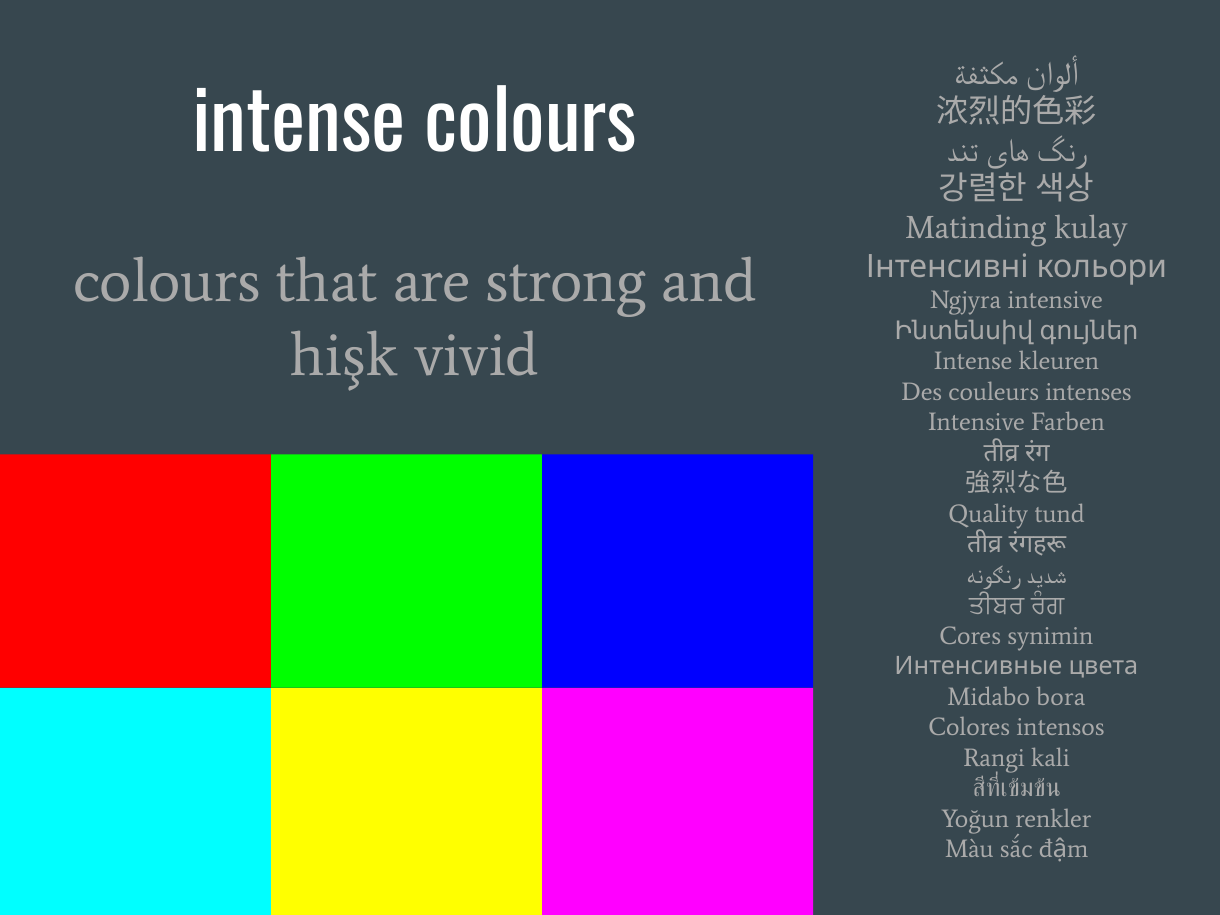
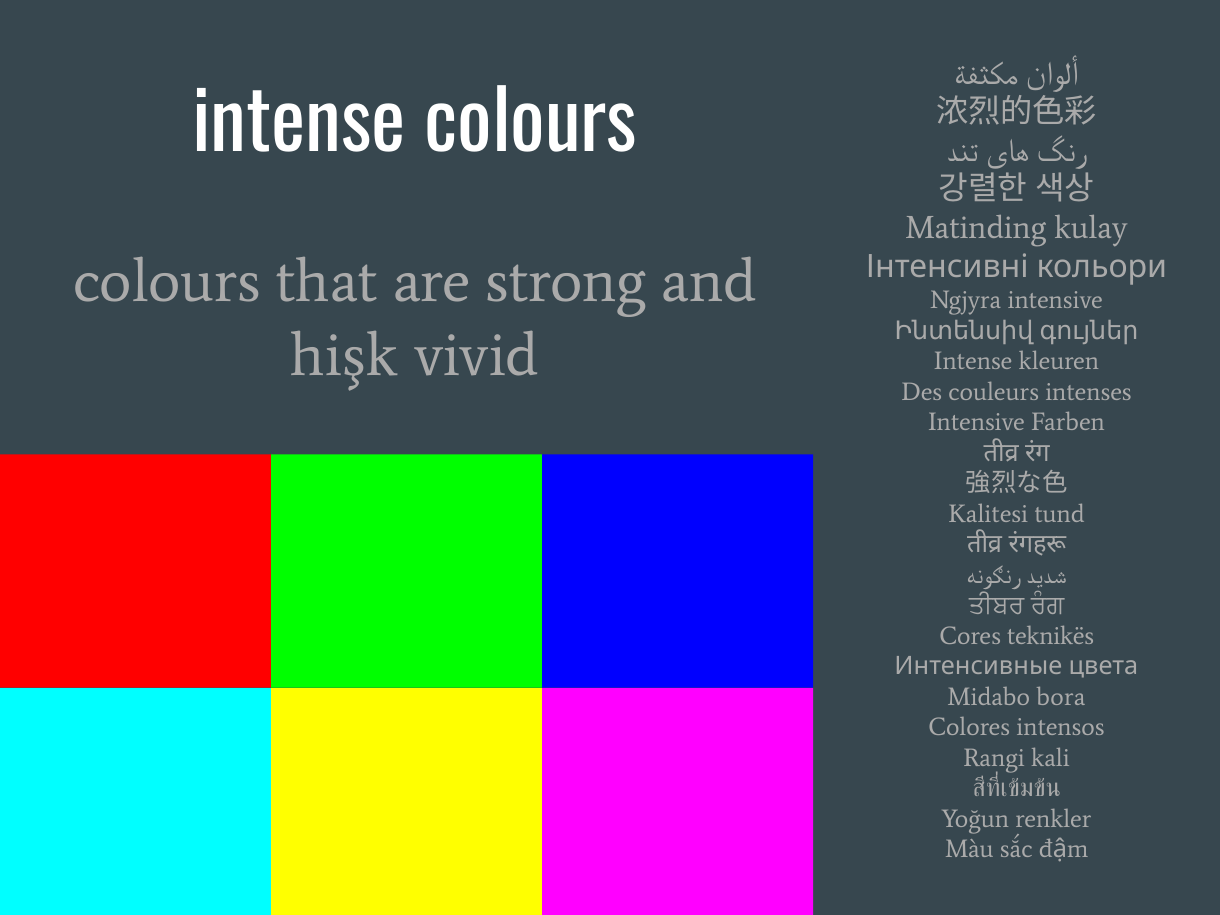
Quality: Quality -> Kalitesi
synimin: synimin -> teknikës
